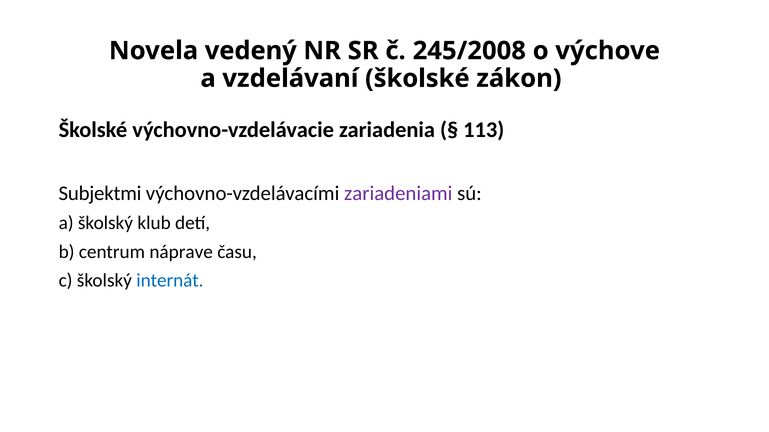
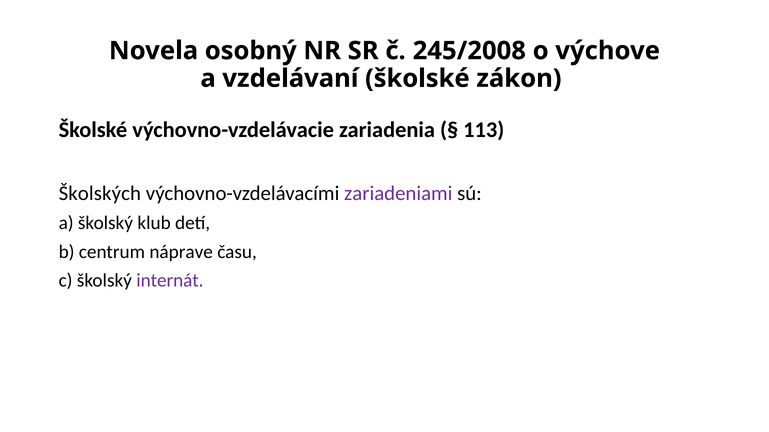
vedený: vedený -> osobný
Subjektmi: Subjektmi -> Školských
internát colour: blue -> purple
